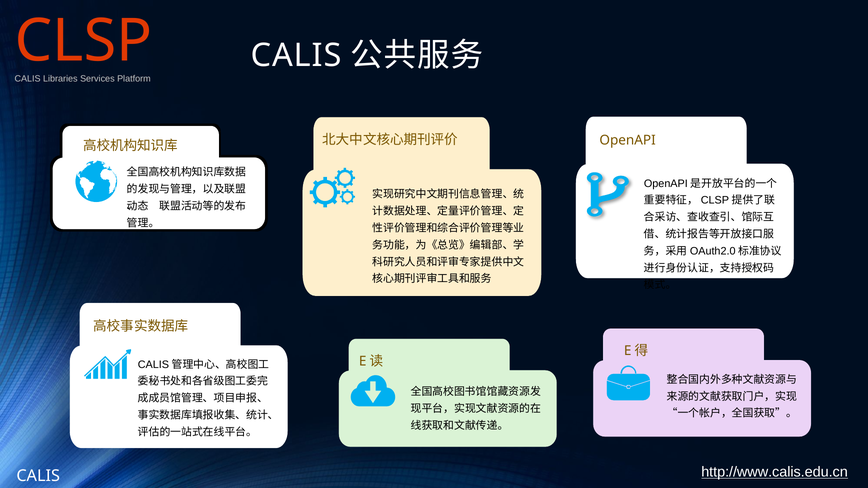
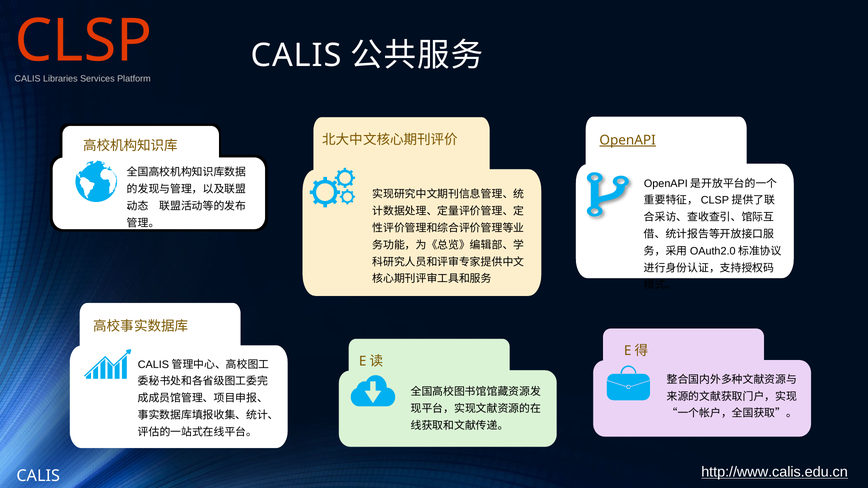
OpenAPI underline: none -> present
